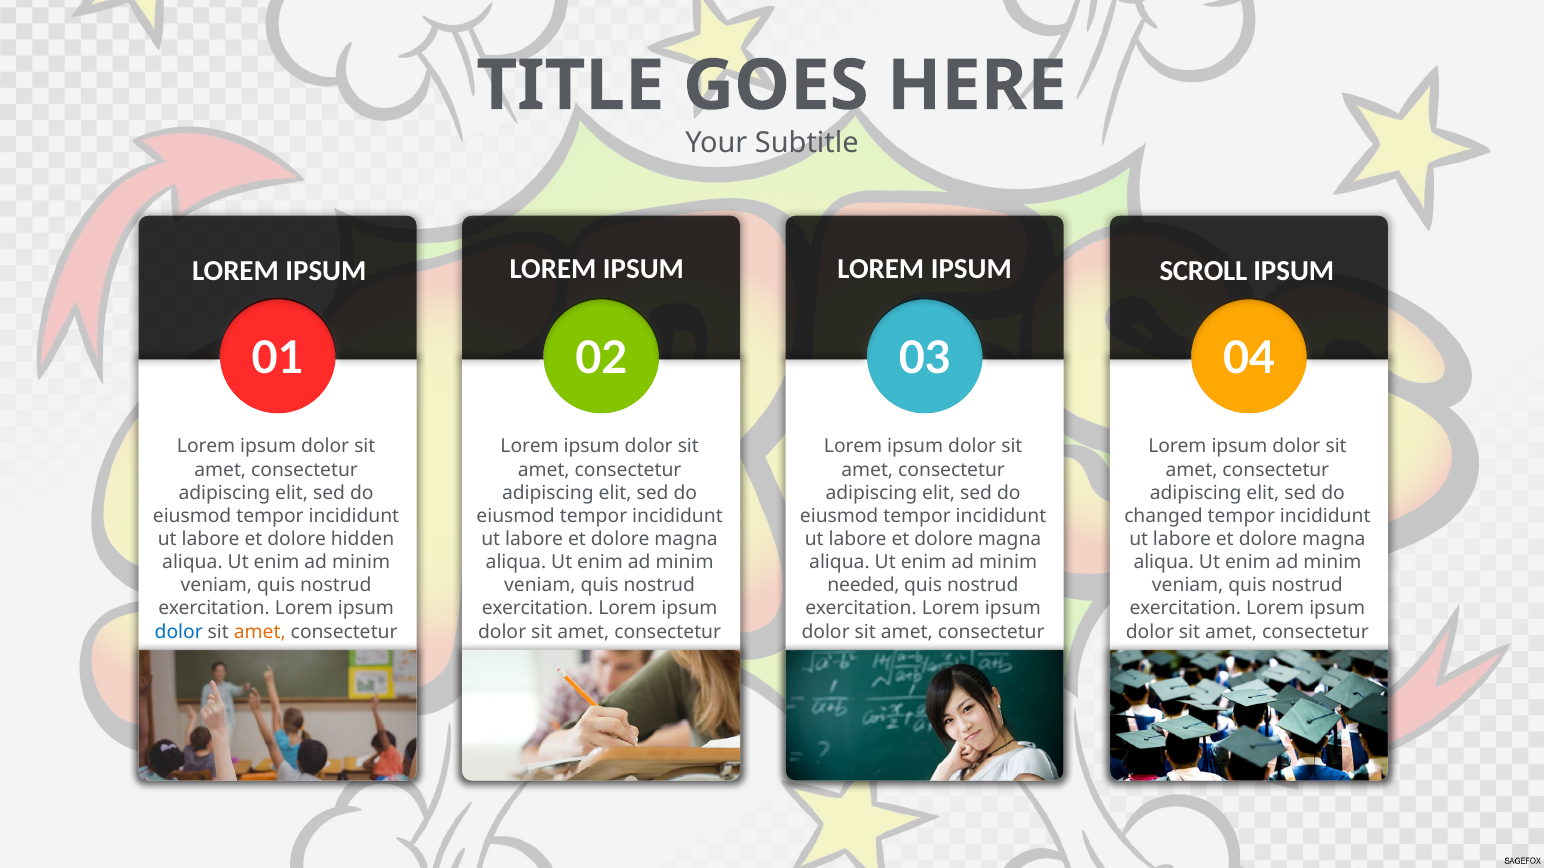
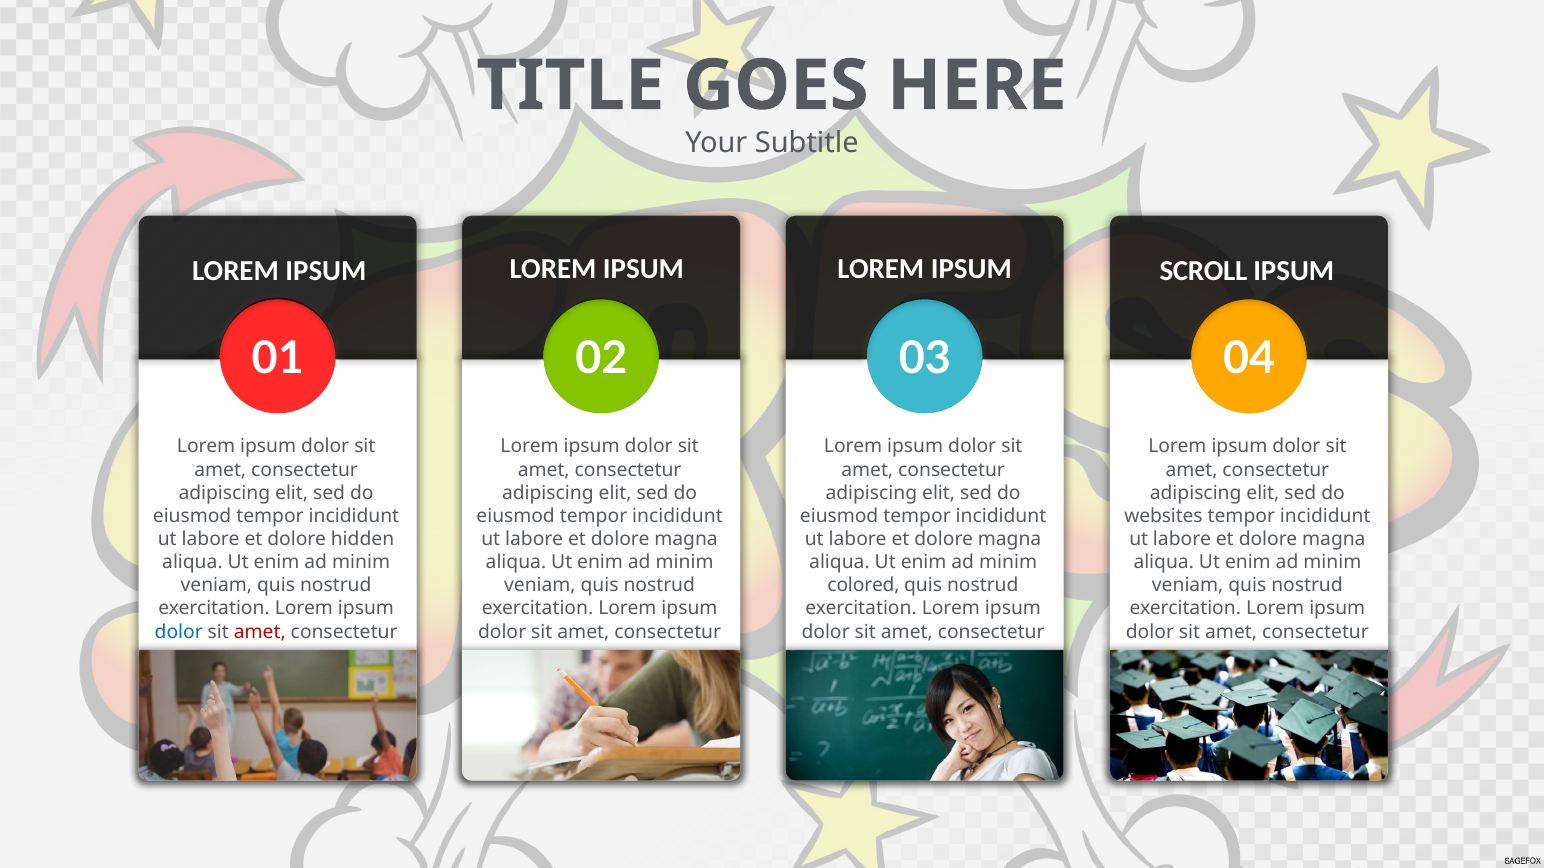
changed: changed -> websites
needed: needed -> colored
amet at (260, 632) colour: orange -> red
